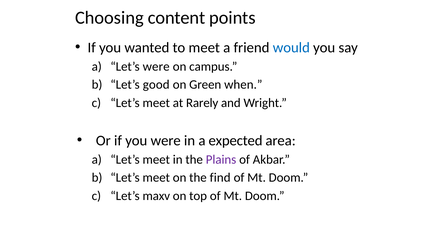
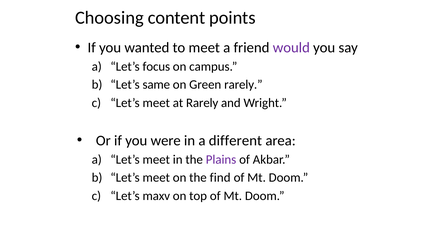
would colour: blue -> purple
Let’s were: were -> focus
good: good -> same
Green when: when -> rarely
expected: expected -> different
